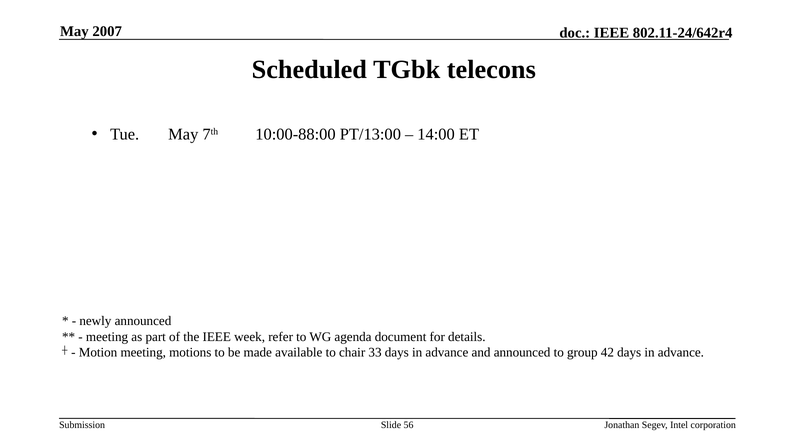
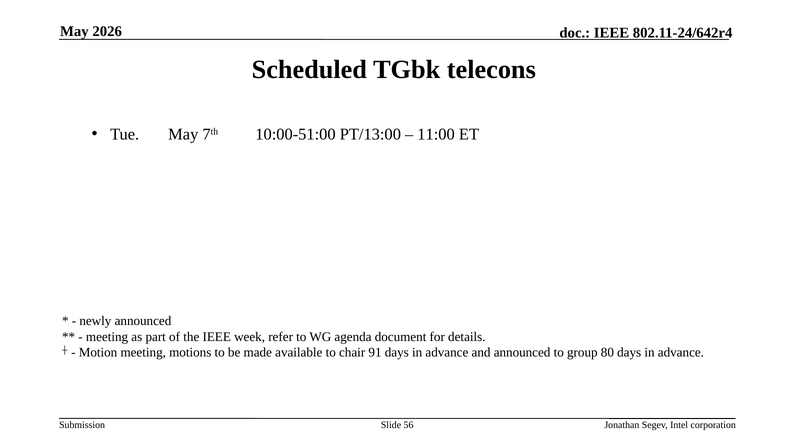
2007: 2007 -> 2026
10:00-88:00: 10:00-88:00 -> 10:00-51:00
14:00: 14:00 -> 11:00
33: 33 -> 91
42: 42 -> 80
